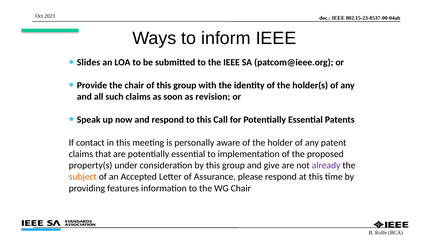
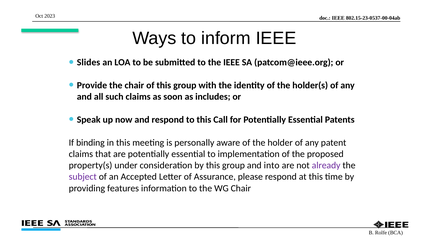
revision: revision -> includes
contact: contact -> binding
give: give -> into
subject colour: orange -> purple
